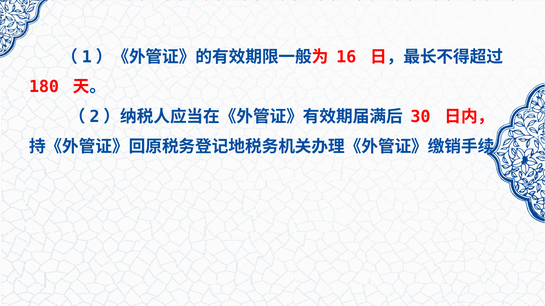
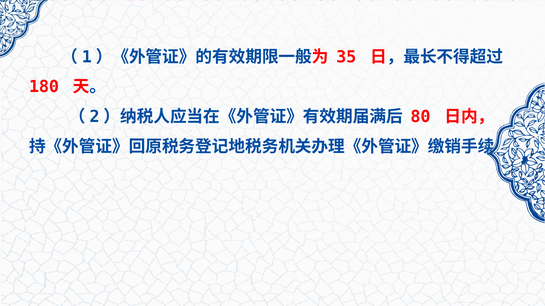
16: 16 -> 35
30: 30 -> 80
